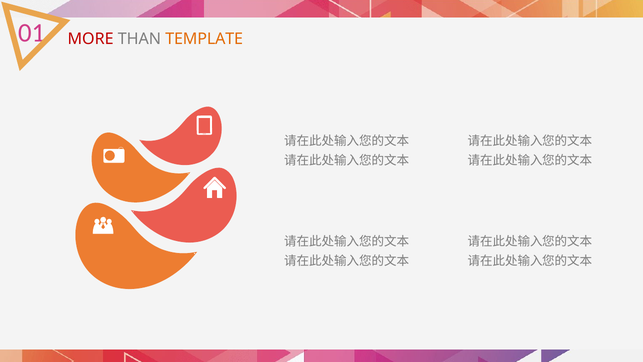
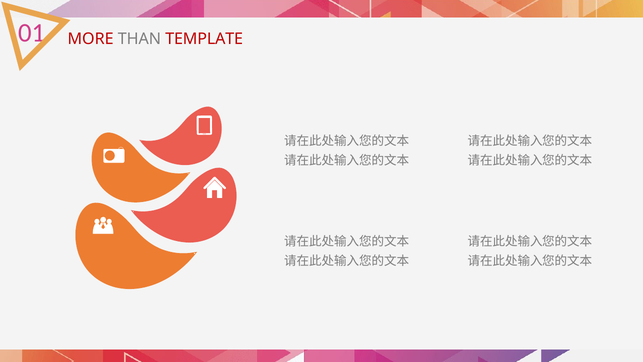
TEMPLATE colour: orange -> red
